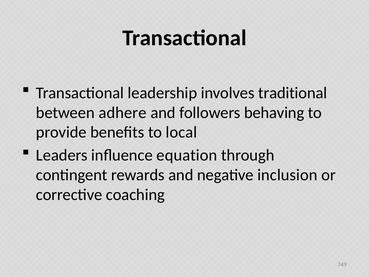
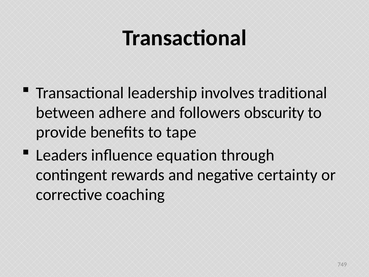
behaving: behaving -> obscurity
local: local -> tape
inclusion: inclusion -> certainty
